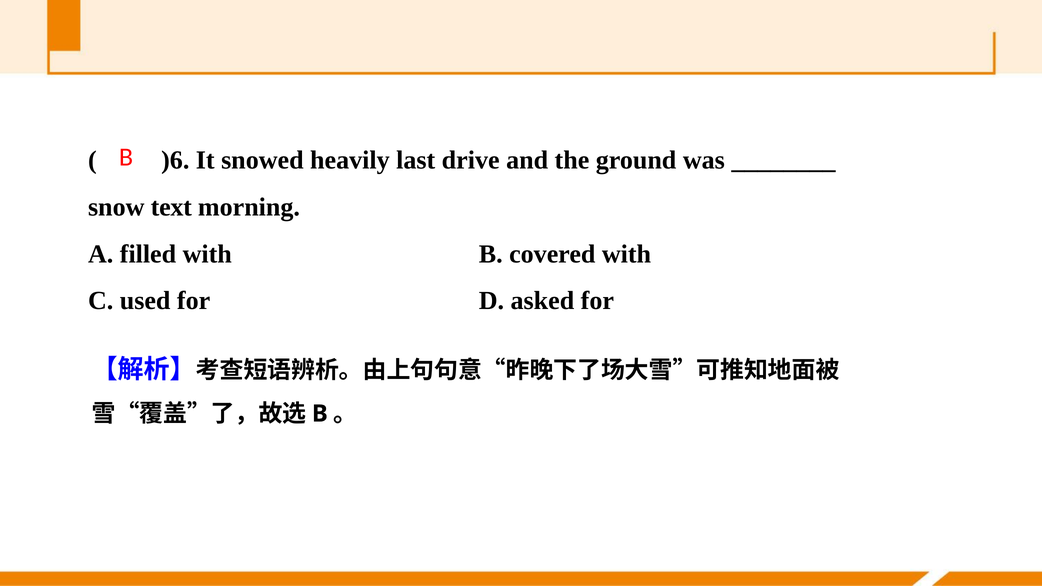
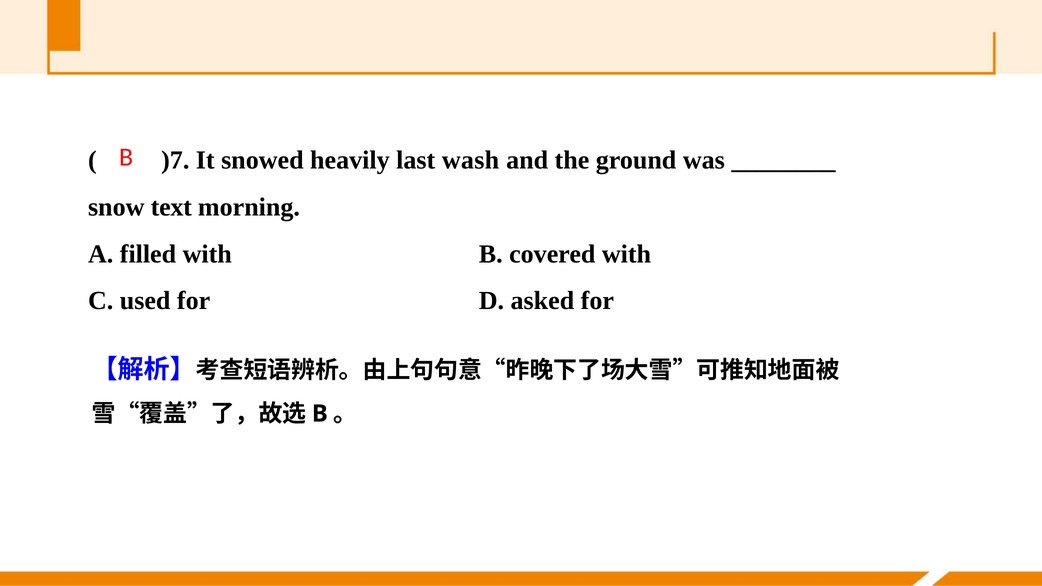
)6: )6 -> )7
drive: drive -> wash
